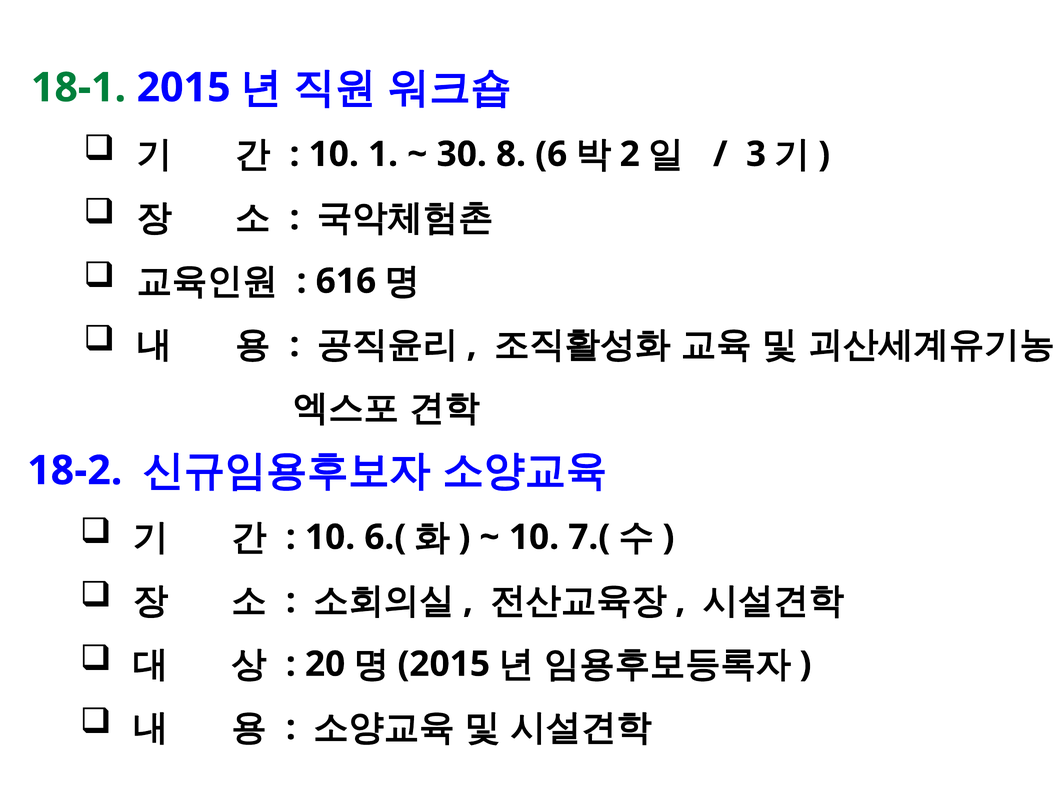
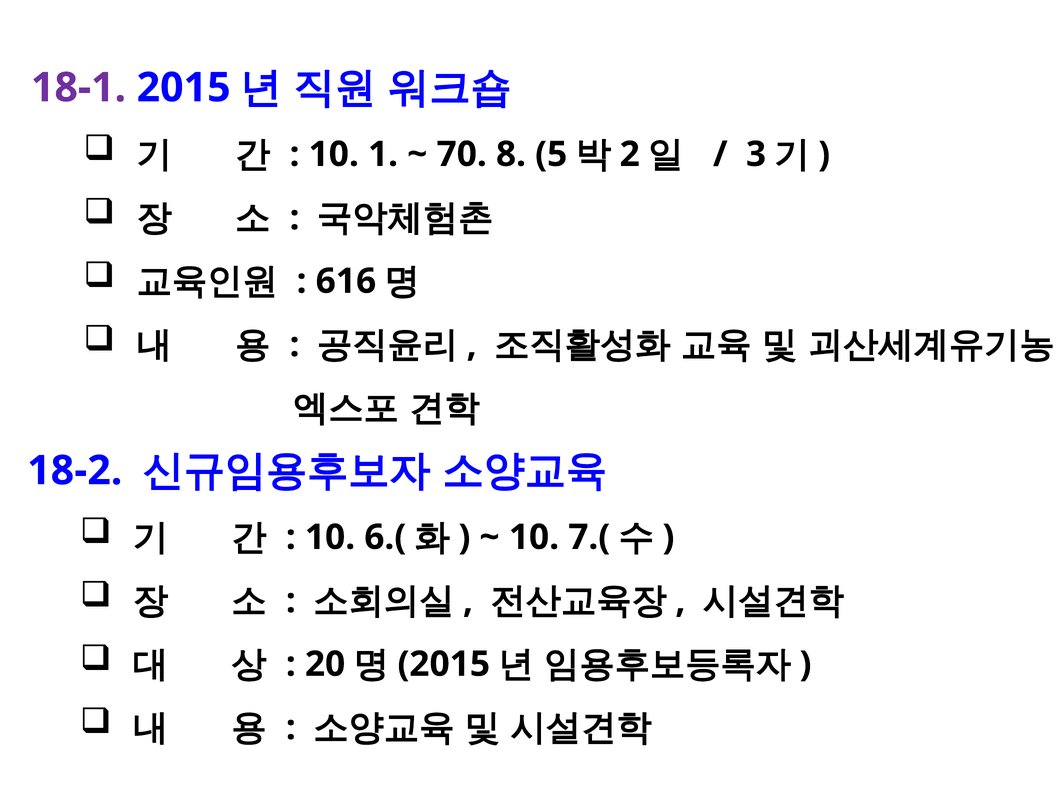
18-1 colour: green -> purple
30: 30 -> 70
6: 6 -> 5
